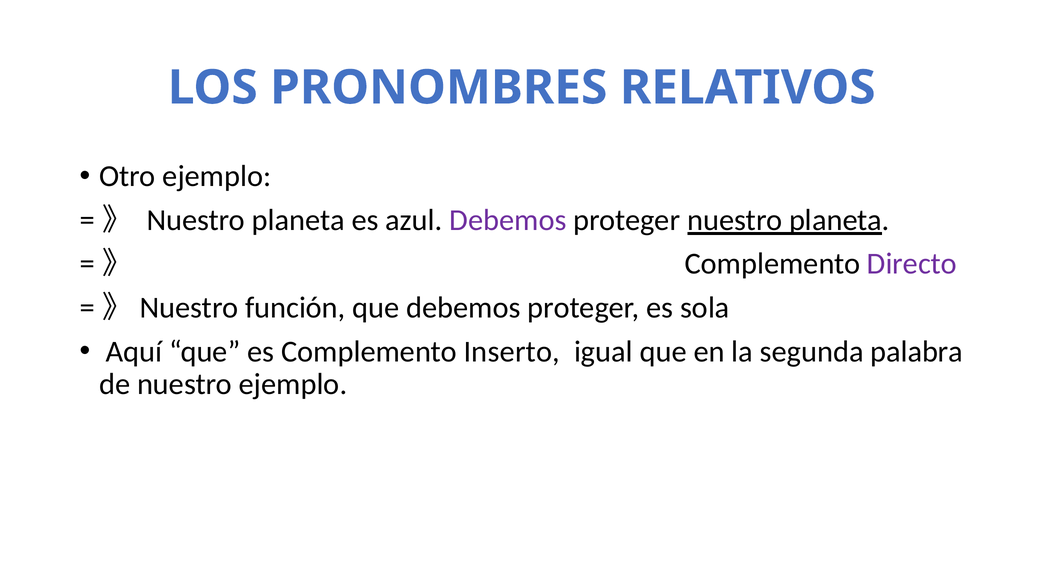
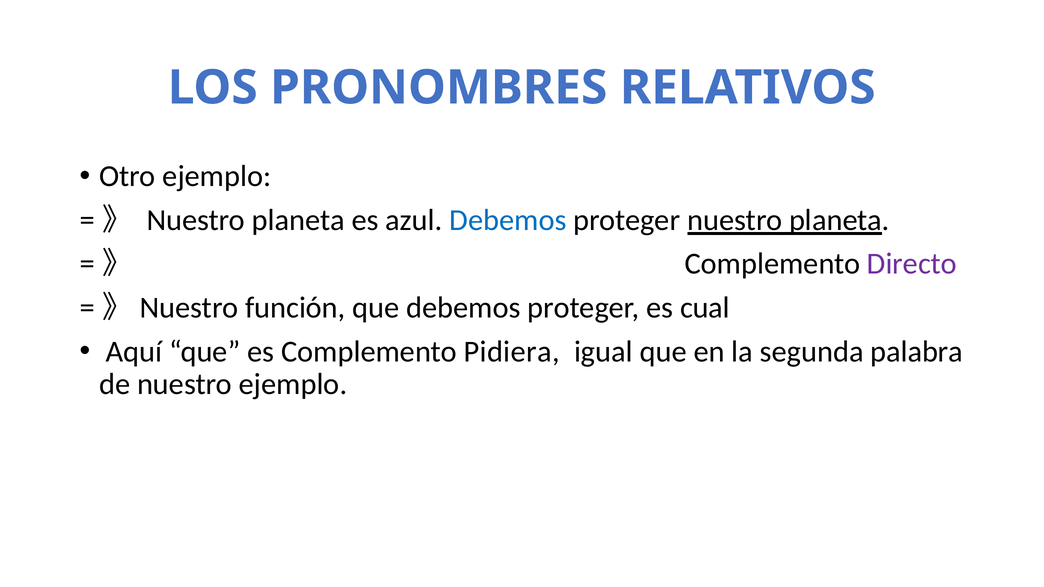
Debemos at (508, 220) colour: purple -> blue
sola: sola -> cual
Inserto: Inserto -> Pidiera
